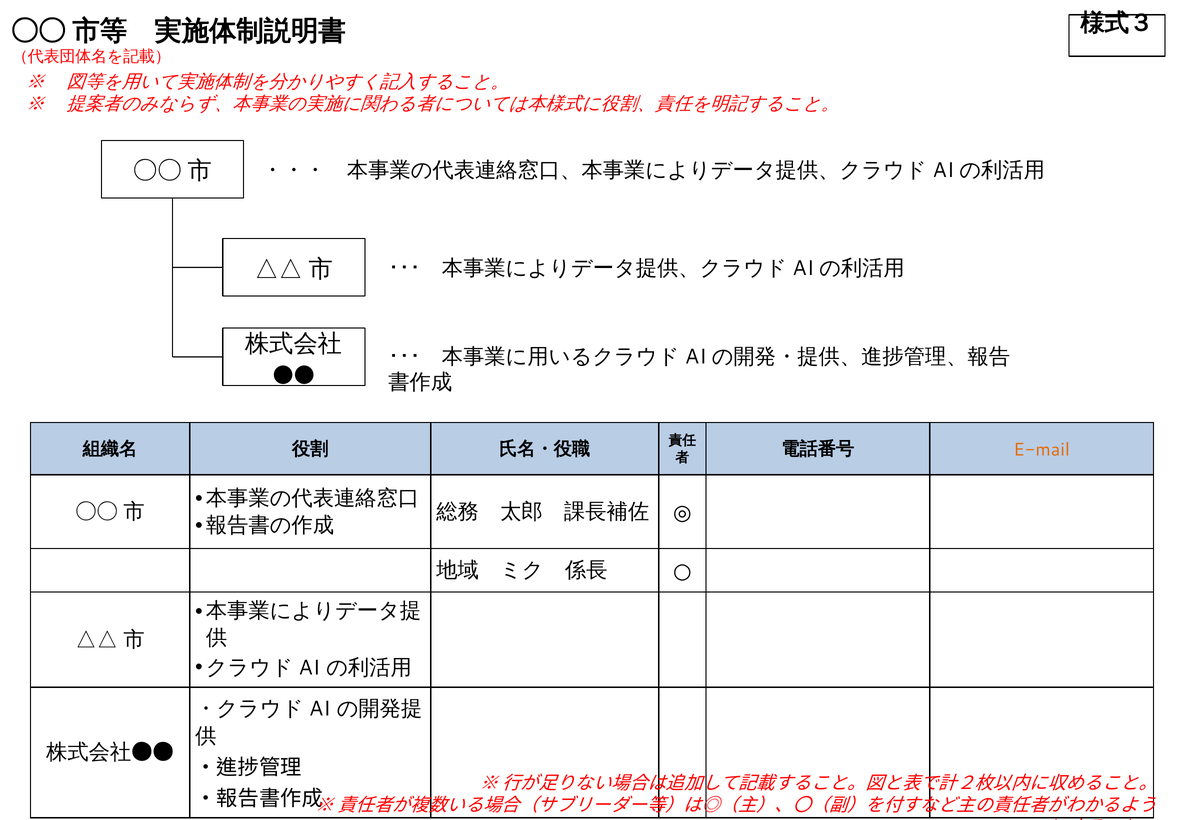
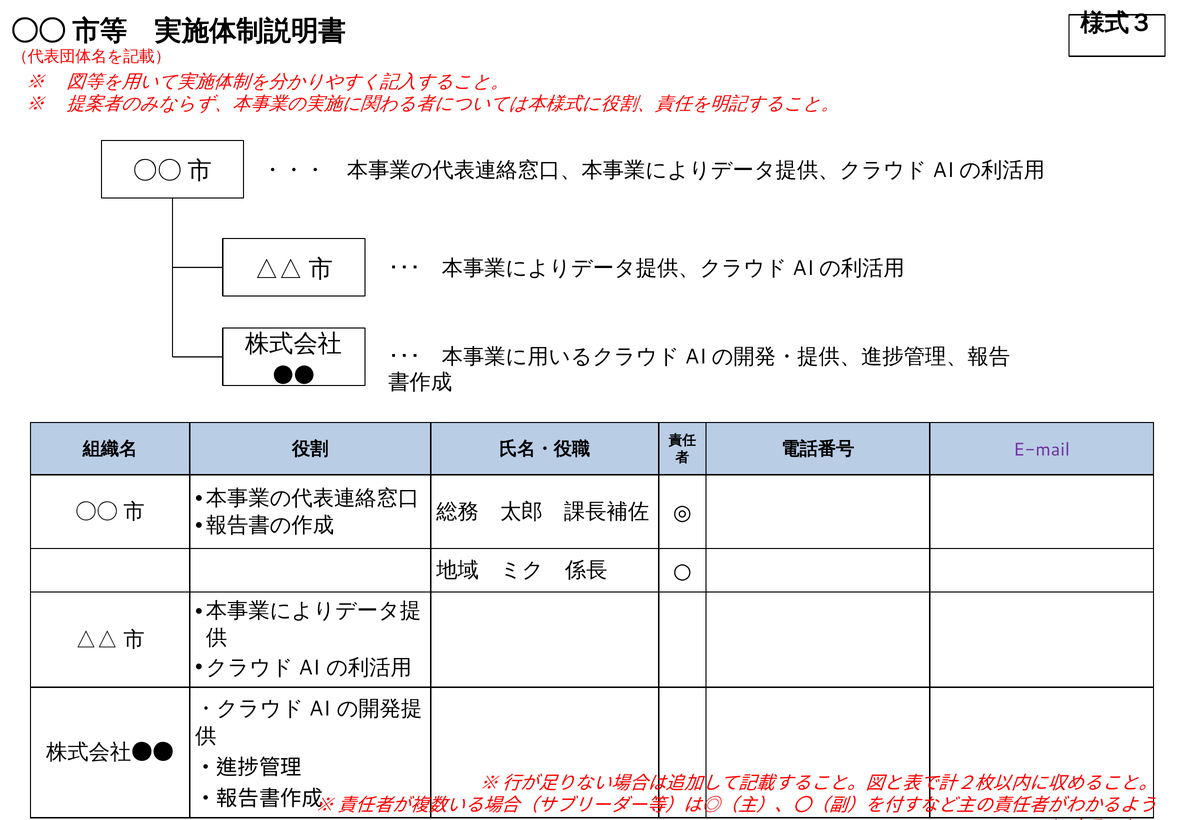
E-mail colour: orange -> purple
